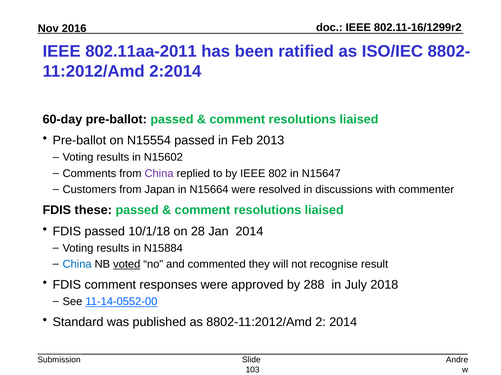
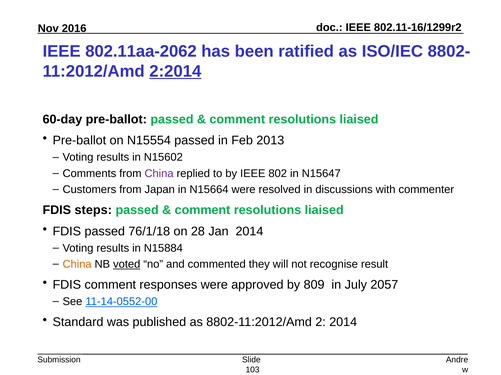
802.11aa-2011: 802.11aa-2011 -> 802.11aa-2062
2:2014 underline: none -> present
these: these -> steps
10/1/18: 10/1/18 -> 76/1/18
China at (77, 265) colour: blue -> orange
288: 288 -> 809
2018: 2018 -> 2057
